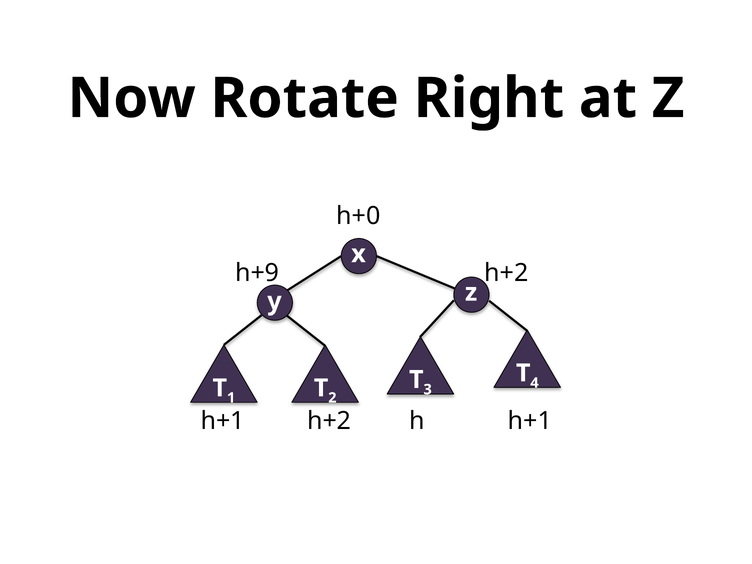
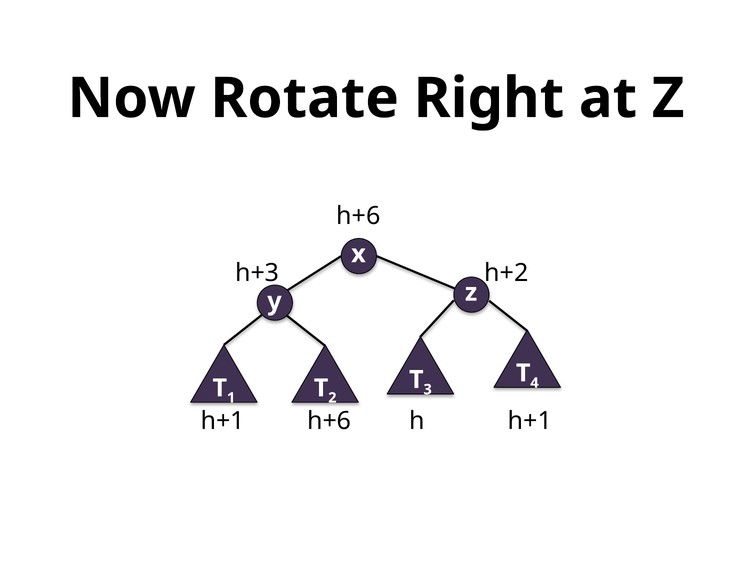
h+0 at (358, 216): h+0 -> h+6
h+9: h+9 -> h+3
h+1 h+2: h+2 -> h+6
